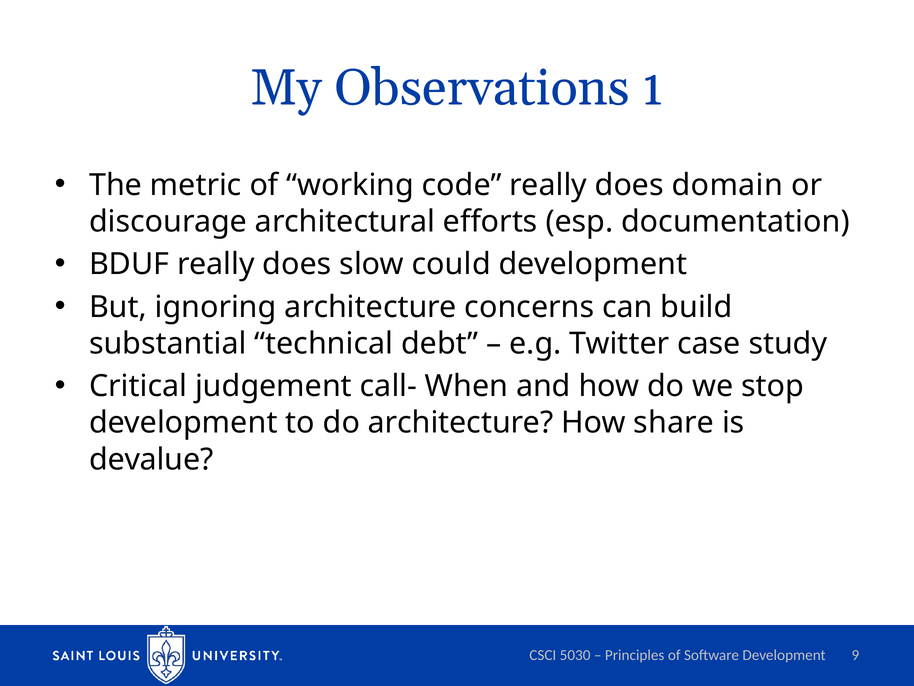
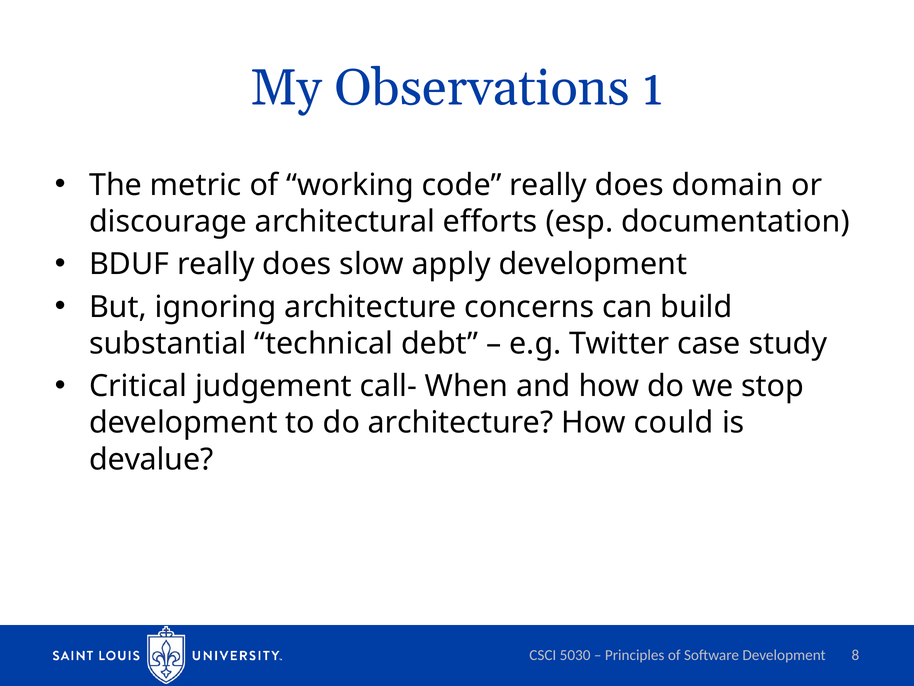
could: could -> apply
share: share -> could
9: 9 -> 8
